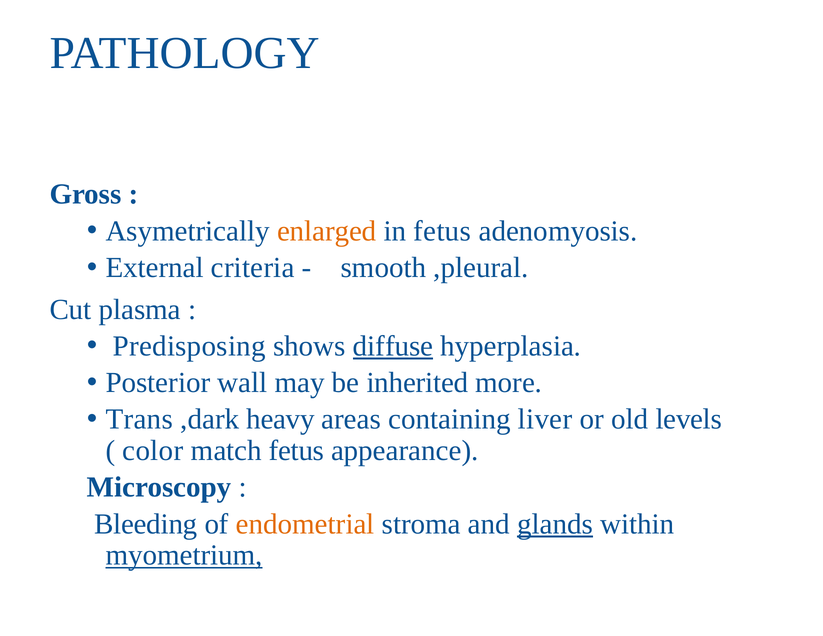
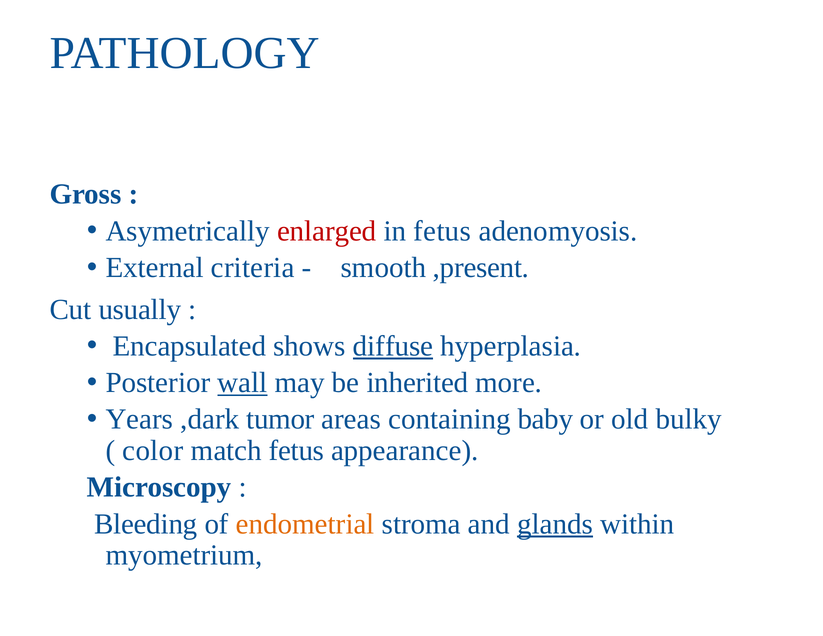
enlarged colour: orange -> red
,pleural: ,pleural -> ,present
plasma: plasma -> usually
Predisposing: Predisposing -> Encapsulated
wall underline: none -> present
Trans: Trans -> Years
heavy: heavy -> tumor
liver: liver -> baby
levels: levels -> bulky
myometrium underline: present -> none
